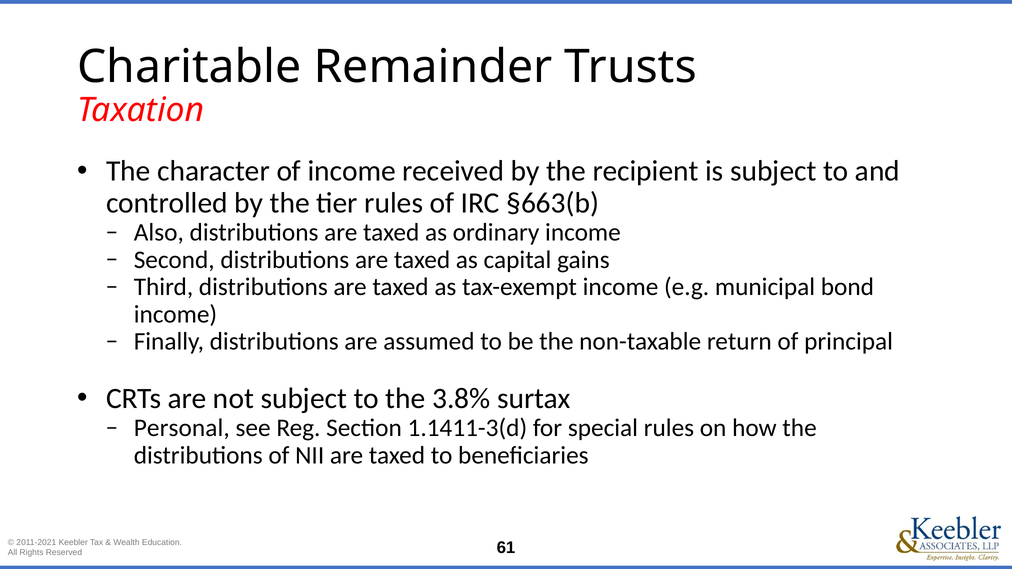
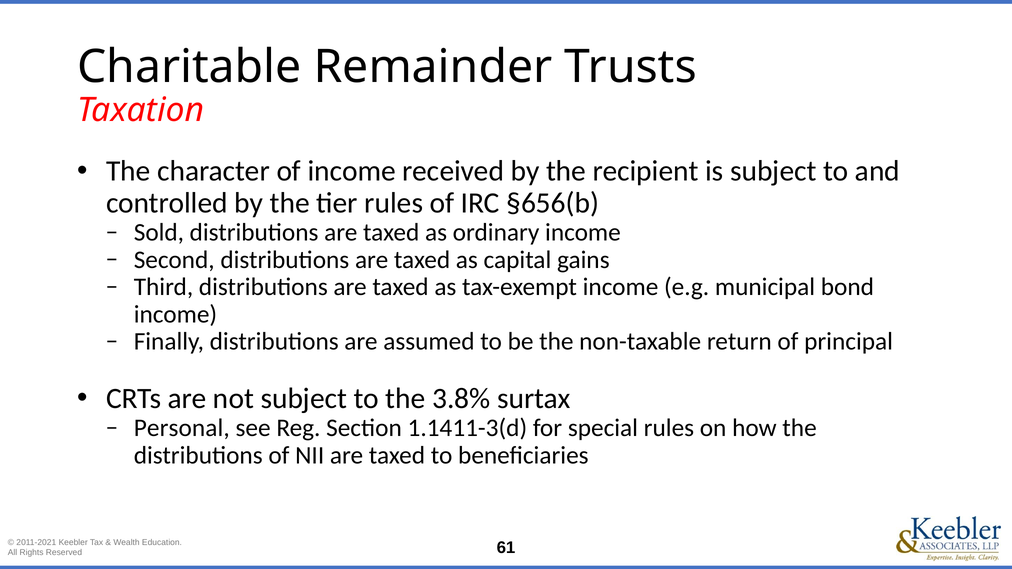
§663(b: §663(b -> §656(b
Also: Also -> Sold
